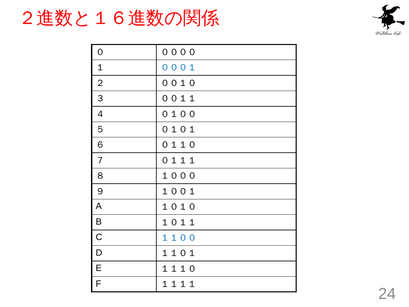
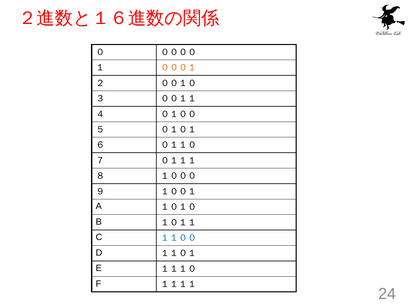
０００１ colour: blue -> orange
